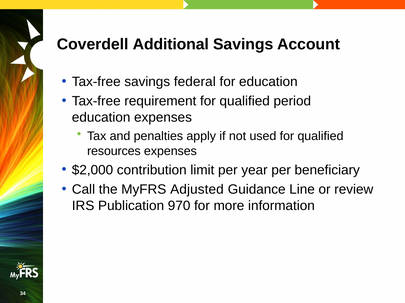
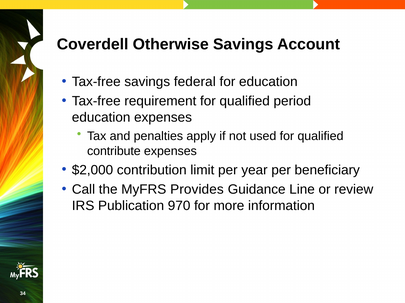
Additional: Additional -> Otherwise
resources: resources -> contribute
Adjusted: Adjusted -> Provides
